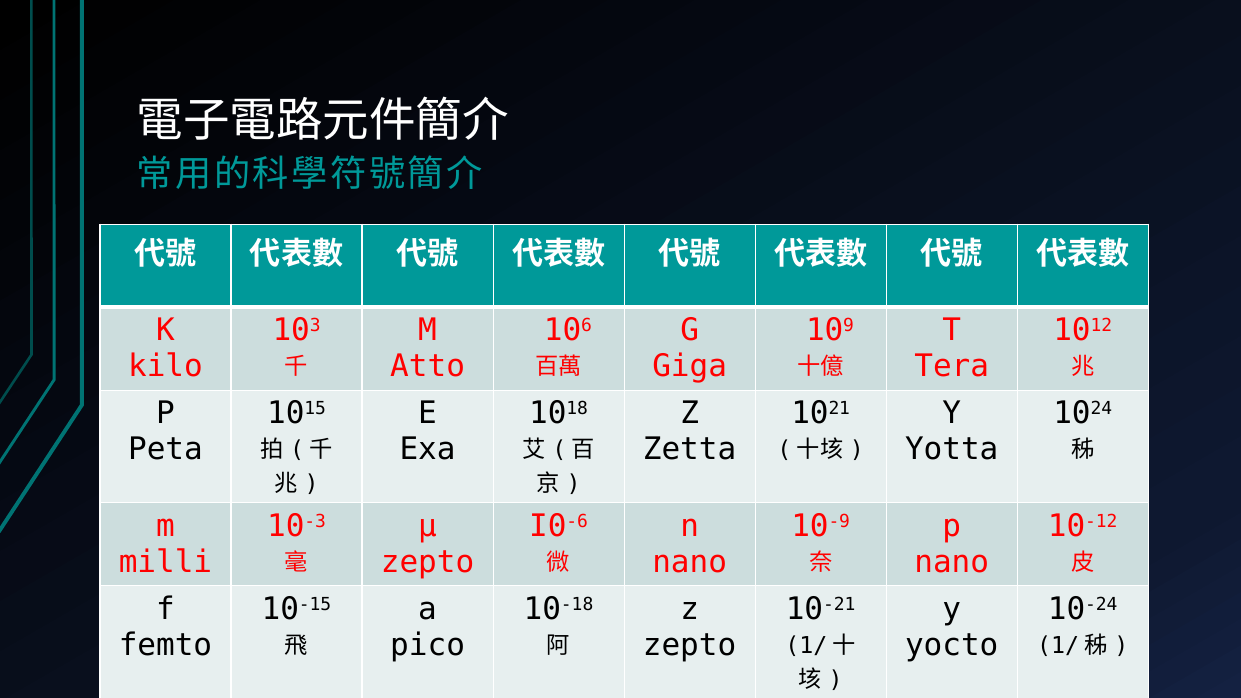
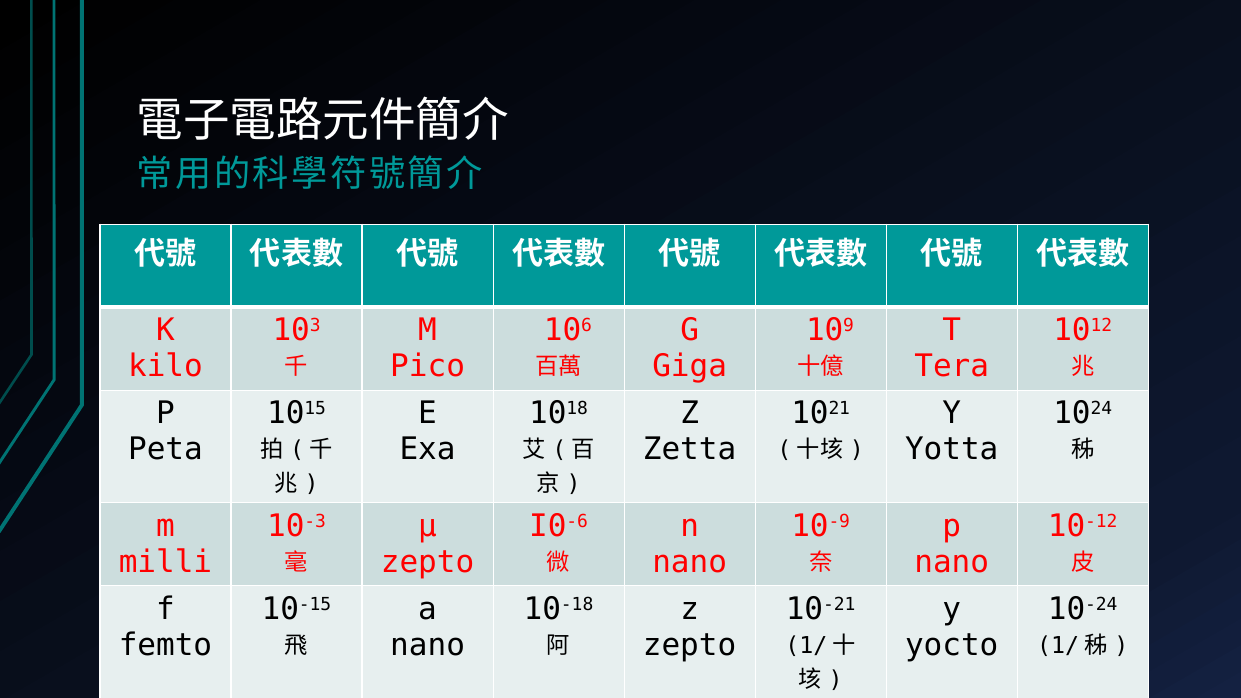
Atto: Atto -> Pico
pico at (428, 646): pico -> nano
